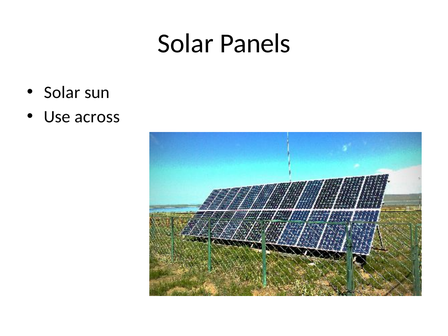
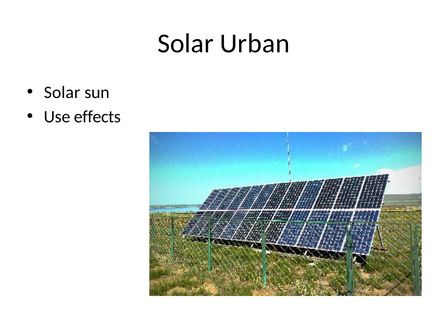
Panels: Panels -> Urban
across: across -> effects
